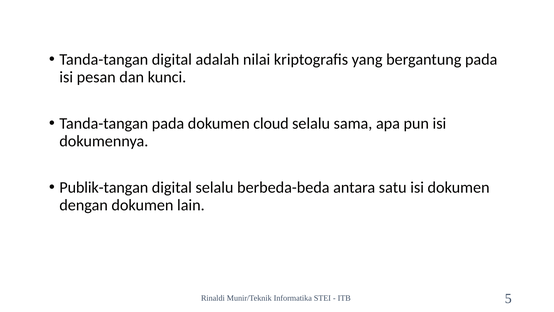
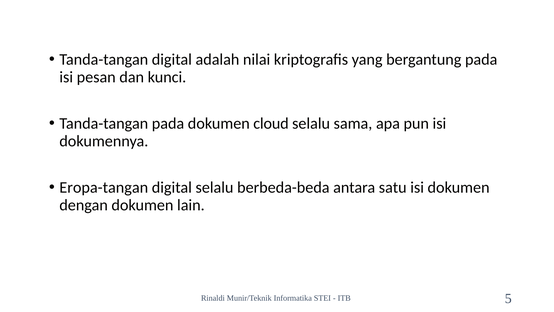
Publik-tangan: Publik-tangan -> Eropa-tangan
